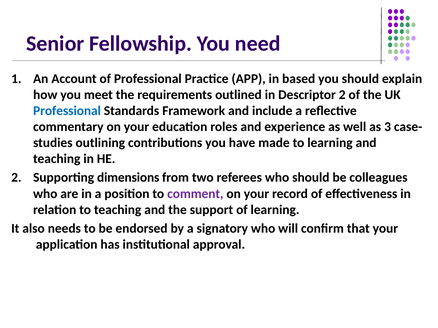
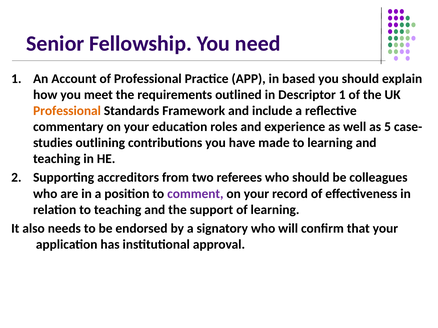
Descriptor 2: 2 -> 1
Professional at (67, 111) colour: blue -> orange
3: 3 -> 5
dimensions: dimensions -> accreditors
